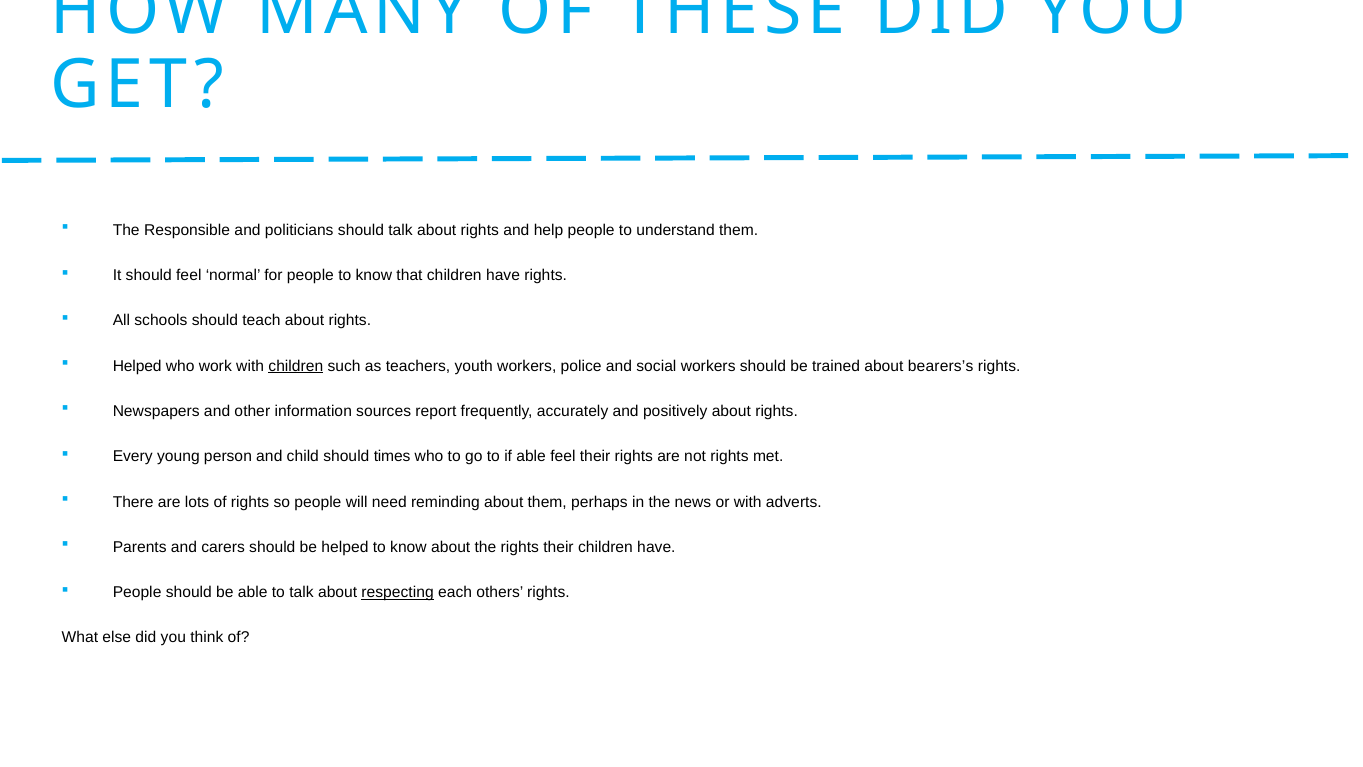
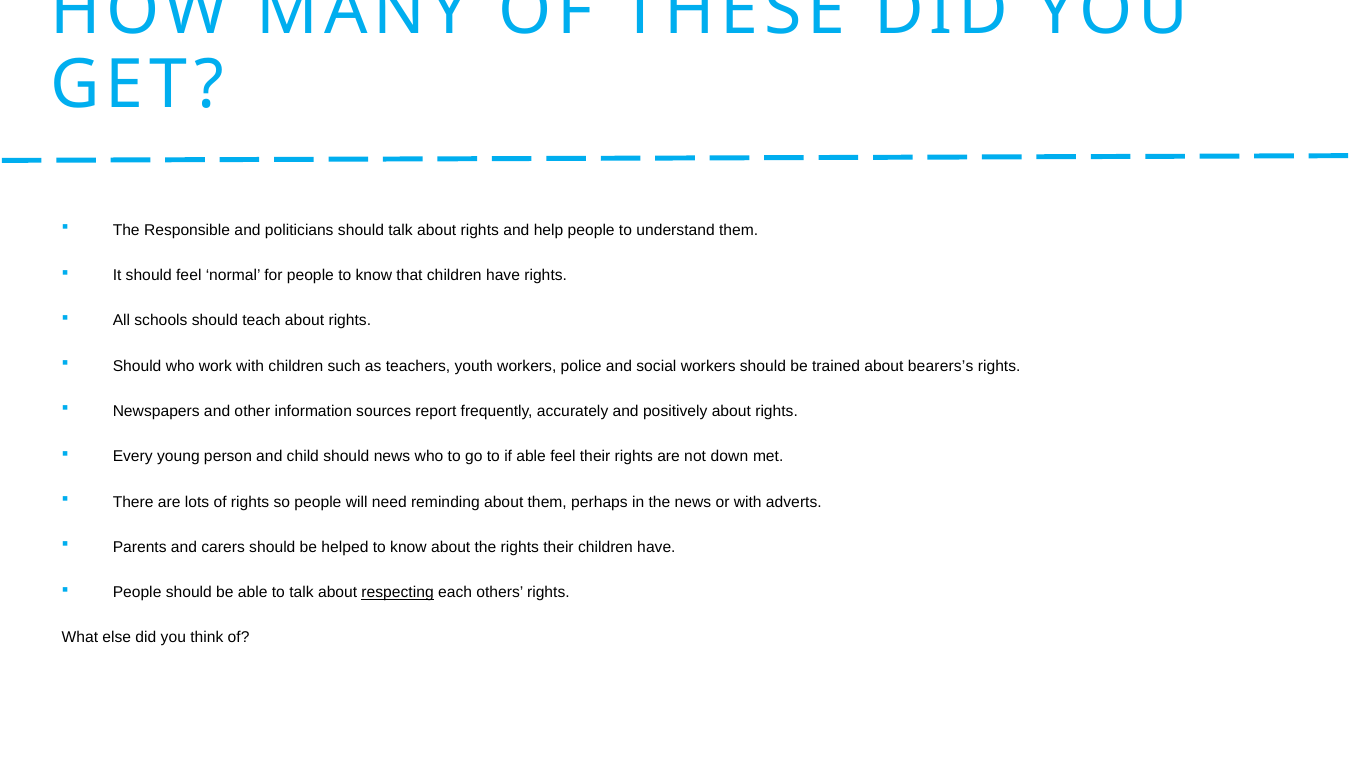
Helped at (137, 366): Helped -> Should
children at (296, 366) underline: present -> none
should times: times -> news
not rights: rights -> down
